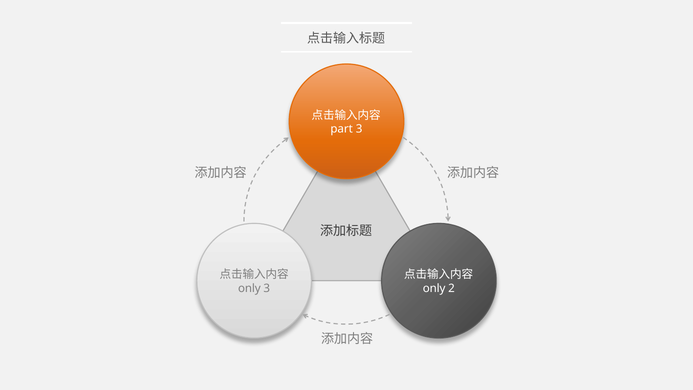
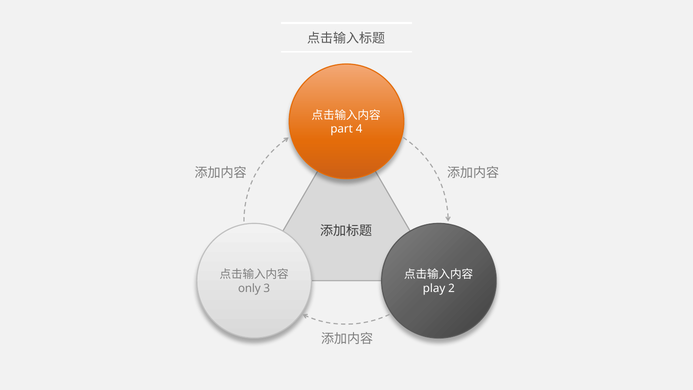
part 3: 3 -> 4
only at (434, 288): only -> play
